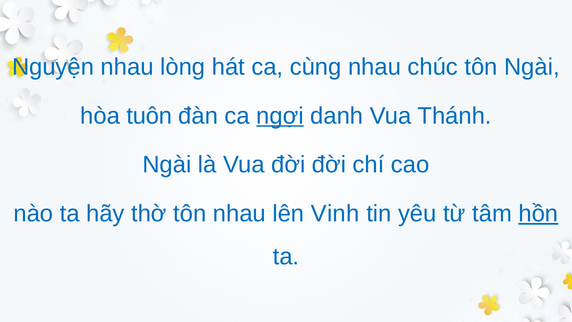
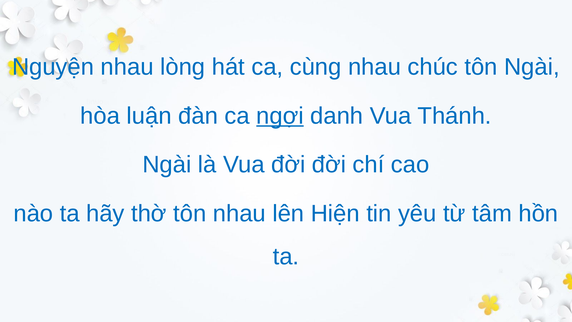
tuôn: tuôn -> luận
Vinh: Vinh -> Hiện
hồn underline: present -> none
